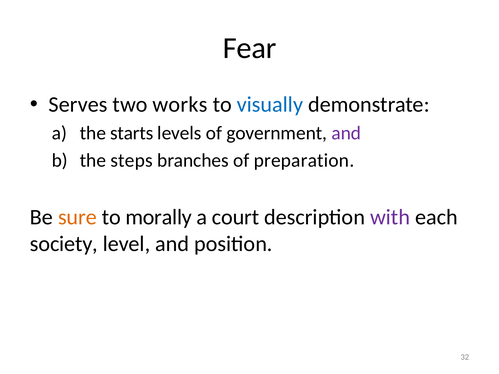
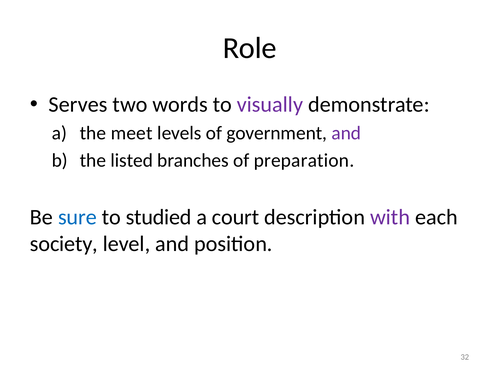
Fear: Fear -> Role
works: works -> words
visually colour: blue -> purple
starts: starts -> meet
steps: steps -> listed
sure colour: orange -> blue
morally: morally -> studied
